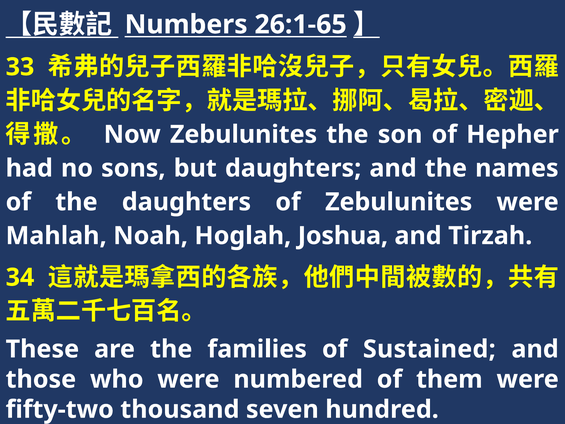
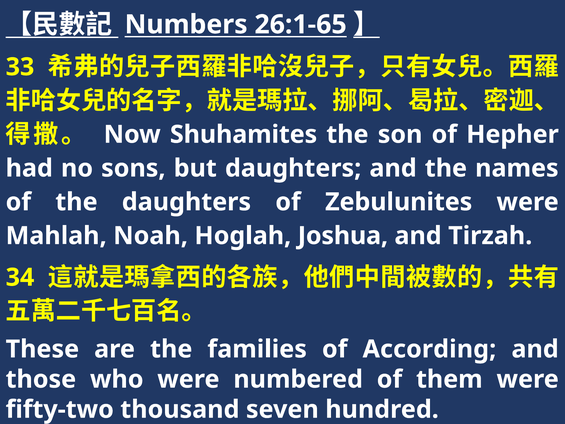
Now Zebulunites: Zebulunites -> Shuhamites
Sustained: Sustained -> According
